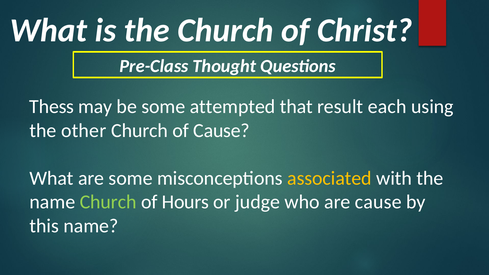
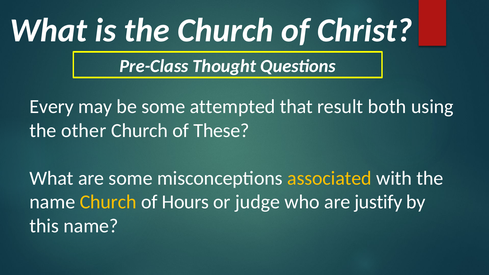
Thess: Thess -> Every
each: each -> both
of Cause: Cause -> These
Church at (108, 202) colour: light green -> yellow
are cause: cause -> justify
